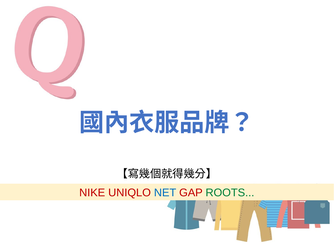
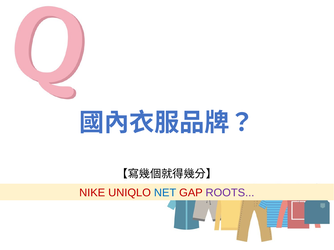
ROOTS colour: green -> purple
